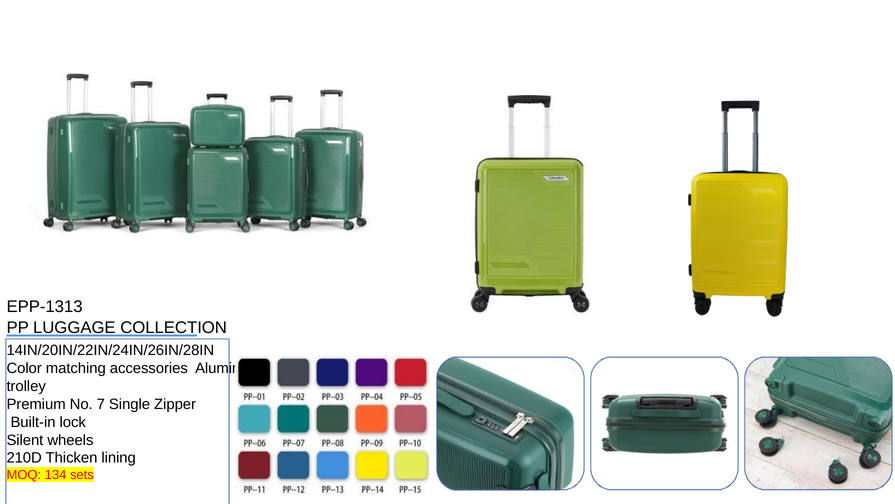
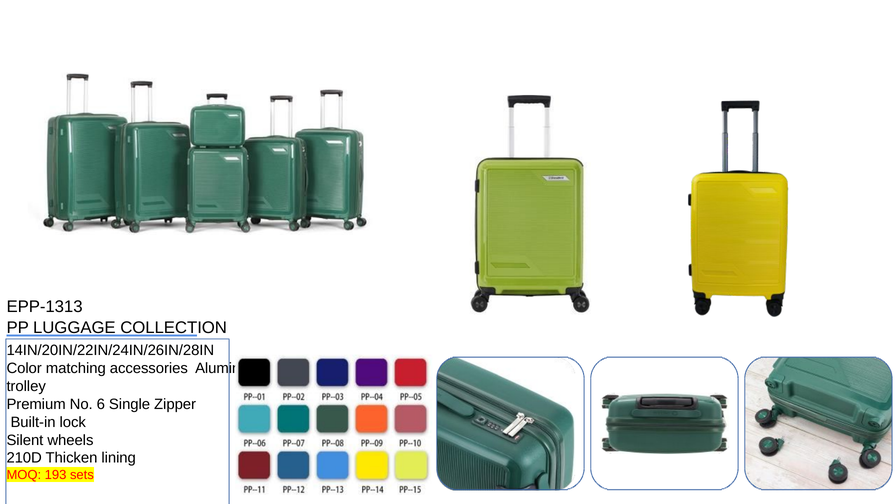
7: 7 -> 6
134: 134 -> 193
